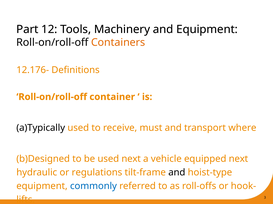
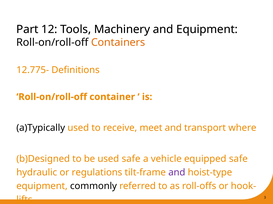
12.176-: 12.176- -> 12.775-
must: must -> meet
used next: next -> safe
equipped next: next -> safe
and at (177, 173) colour: black -> purple
commonly colour: blue -> black
